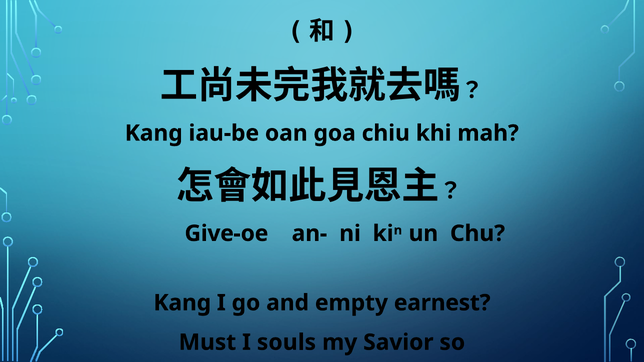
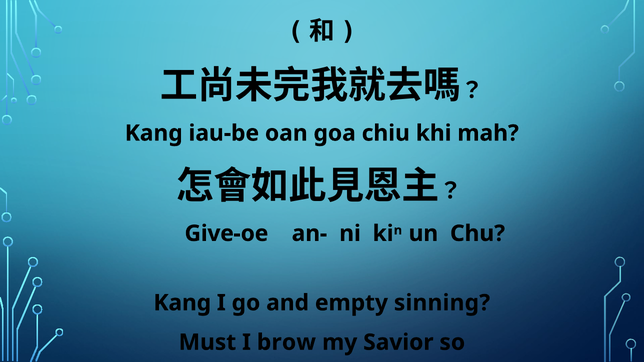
earnest: earnest -> sinning
souls: souls -> brow
